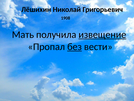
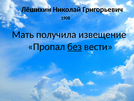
извещение underline: present -> none
